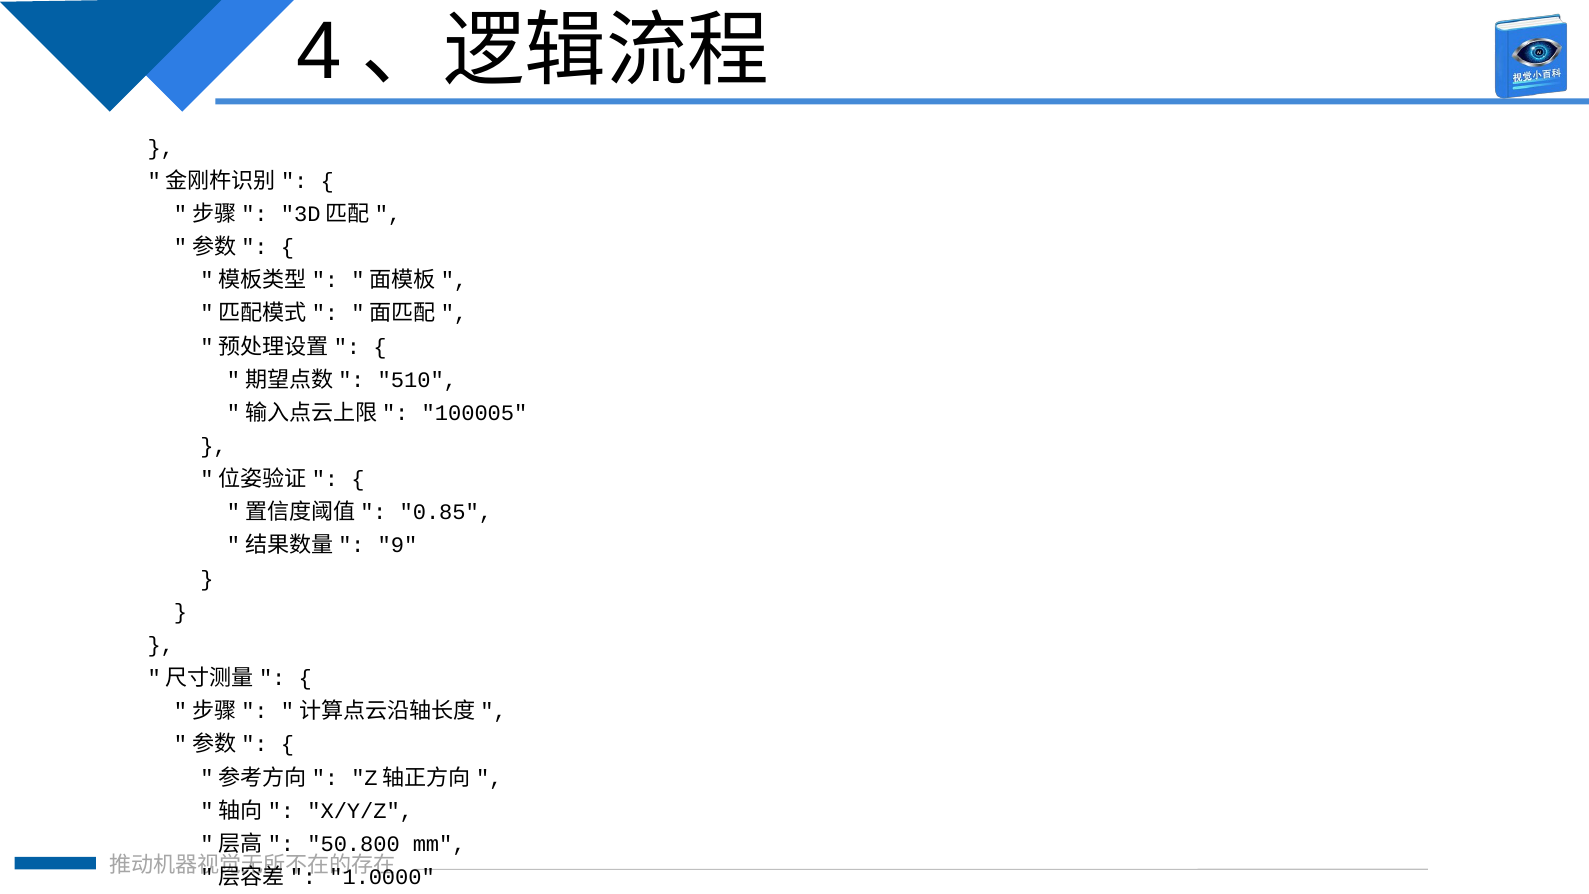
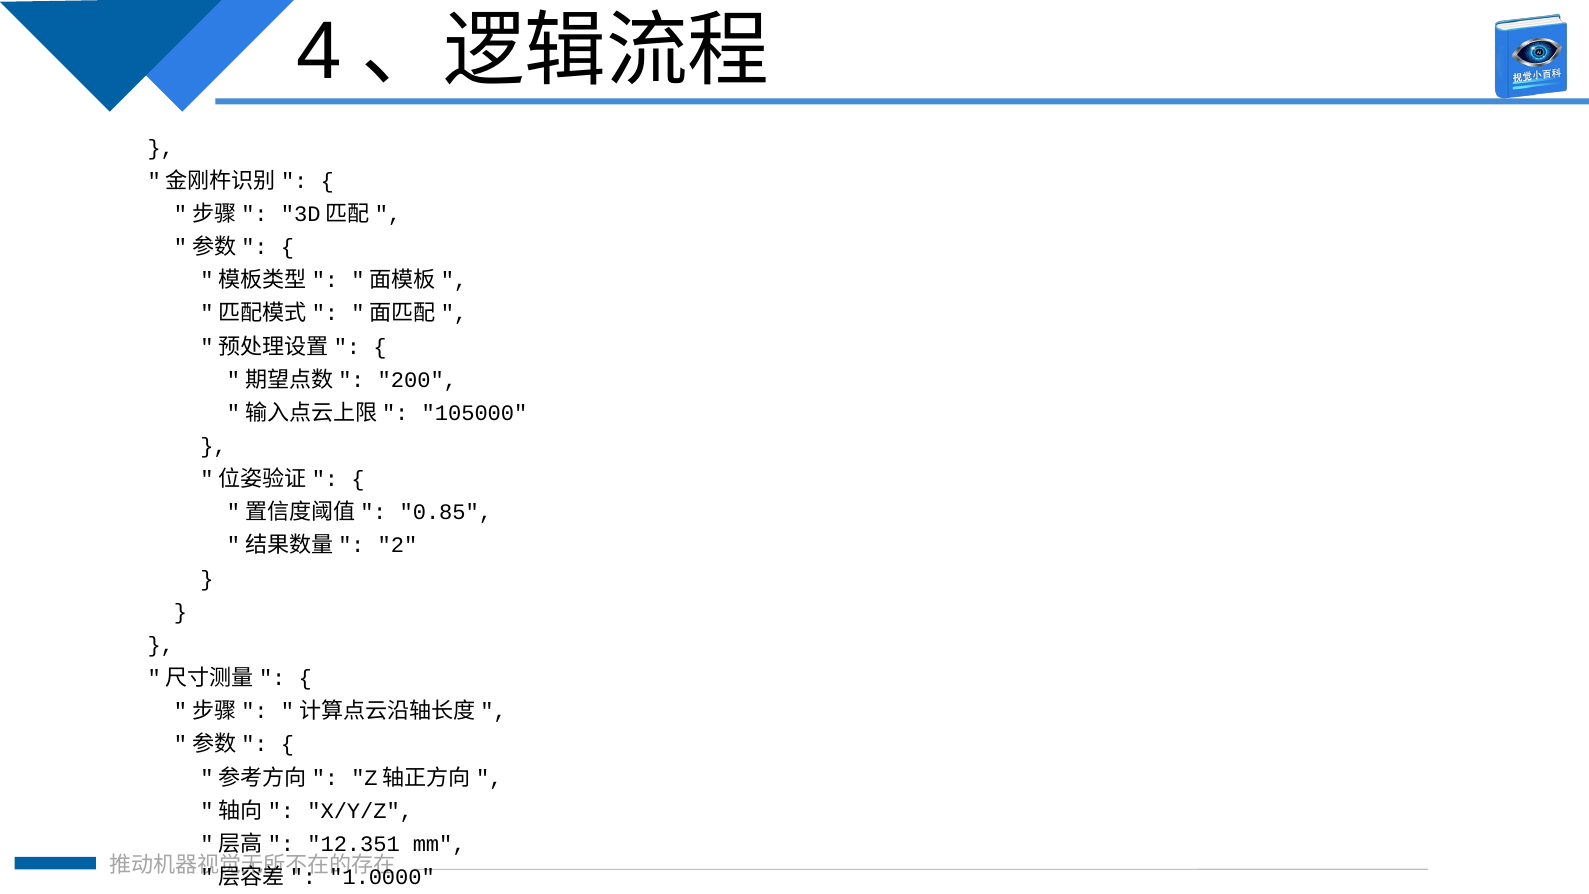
510: 510 -> 200
100005: 100005 -> 105000
9: 9 -> 2
50.800: 50.800 -> 12.351
